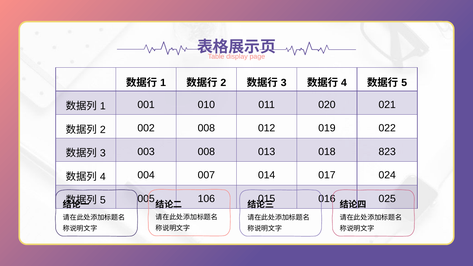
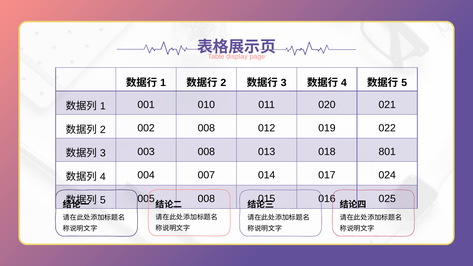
823: 823 -> 801
005 106: 106 -> 008
